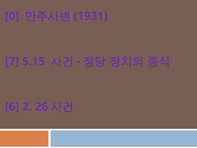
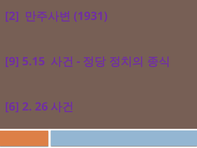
0 at (12, 16): 0 -> 2
7: 7 -> 9
